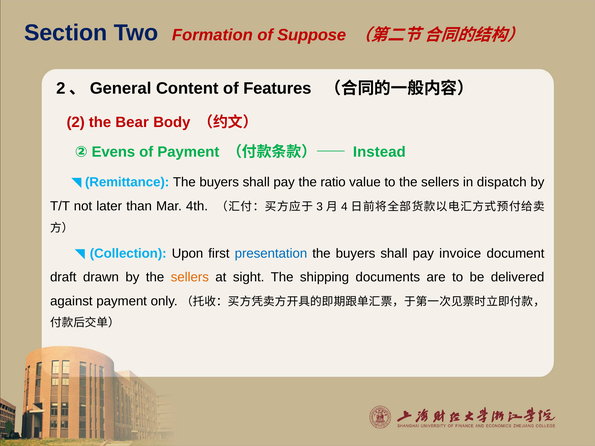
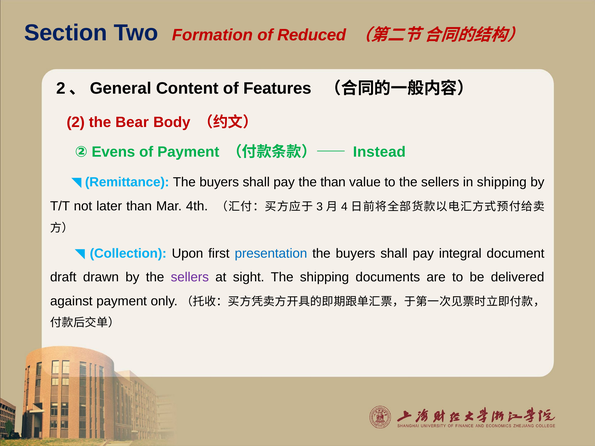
Suppose: Suppose -> Reduced
the ratio: ratio -> than
in dispatch: dispatch -> shipping
invoice: invoice -> integral
sellers at (190, 277) colour: orange -> purple
